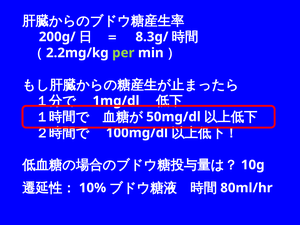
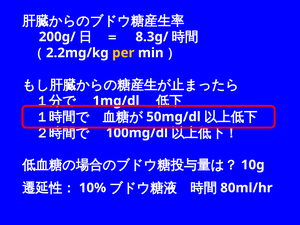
per colour: light green -> yellow
